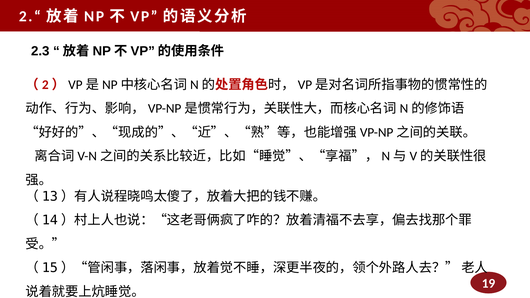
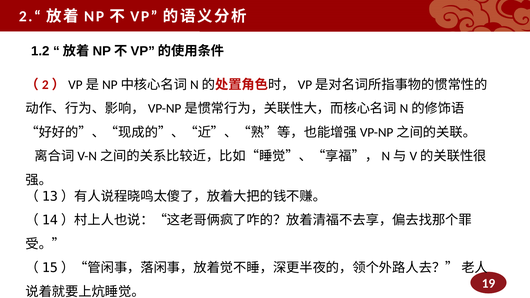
2.3: 2.3 -> 1.2
